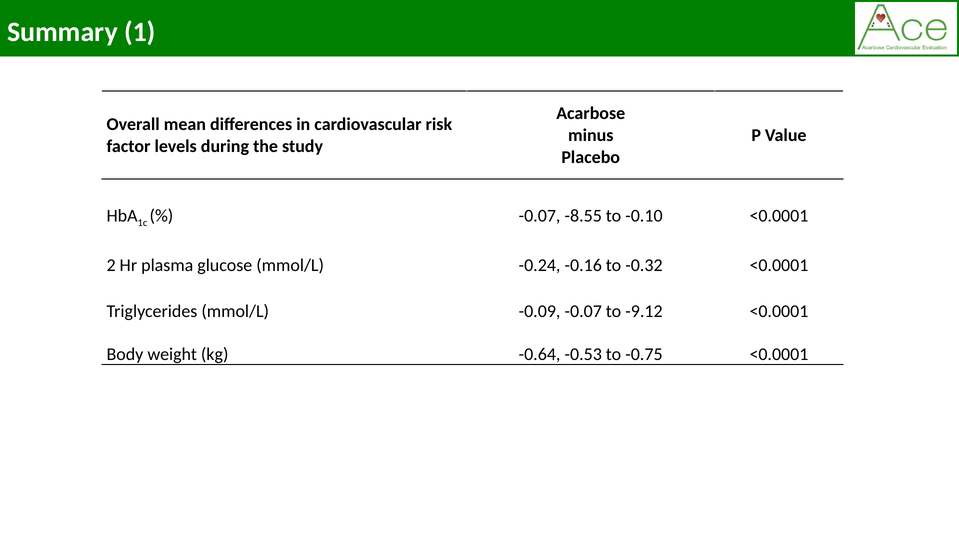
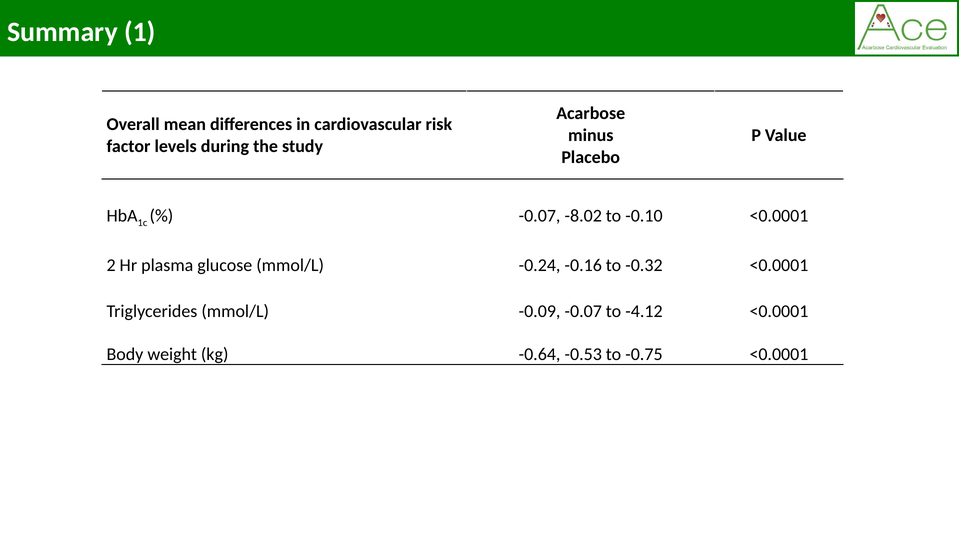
-8.55: -8.55 -> -8.02
-9.12: -9.12 -> -4.12
